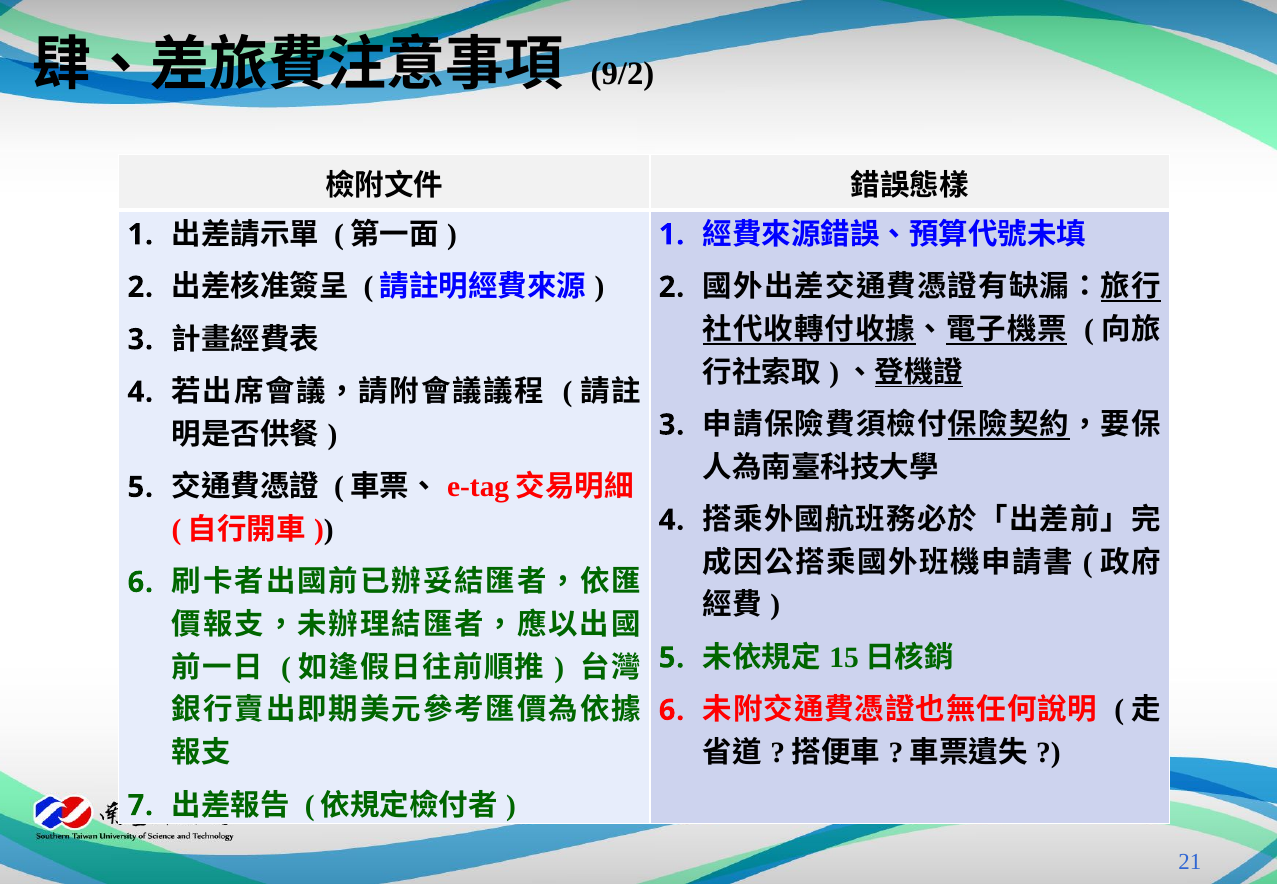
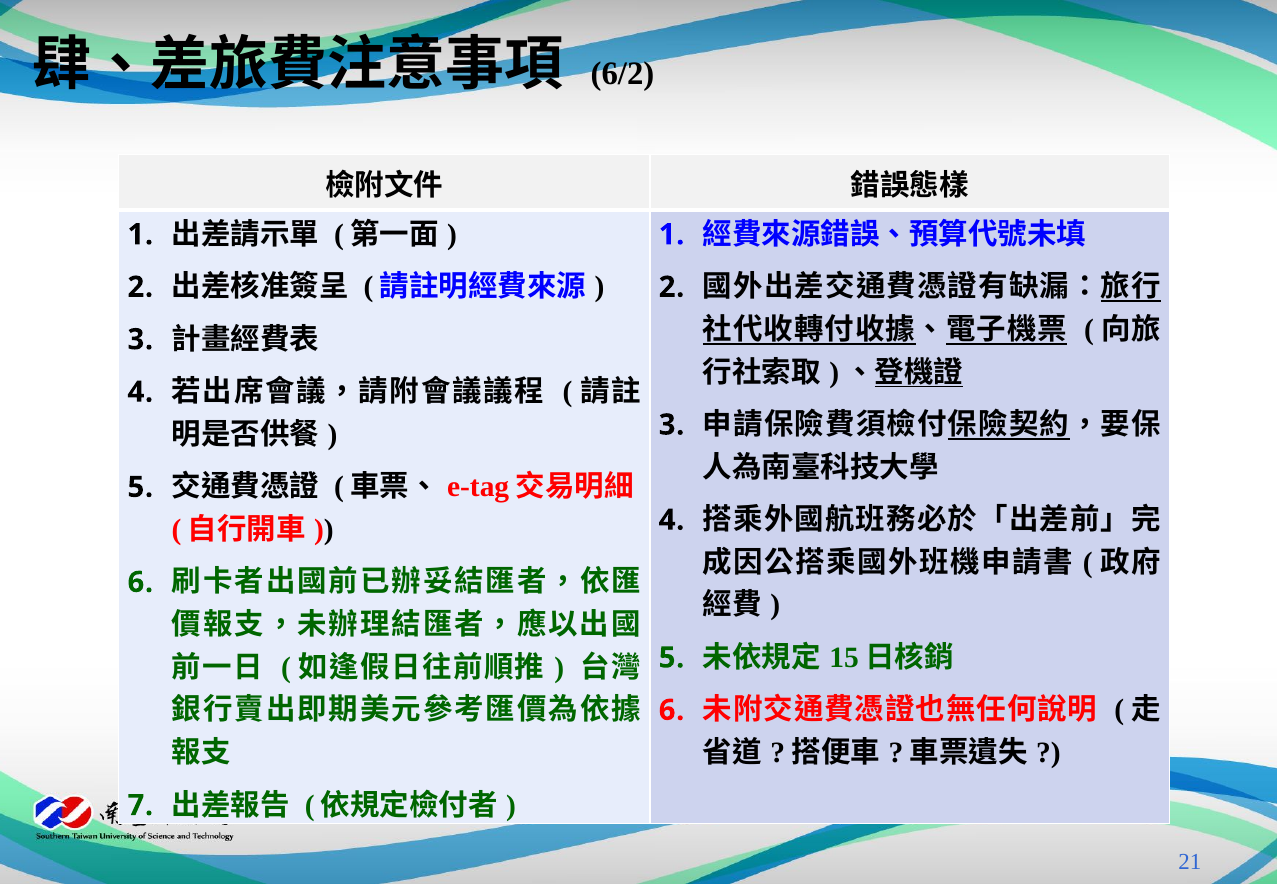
9/2: 9/2 -> 6/2
